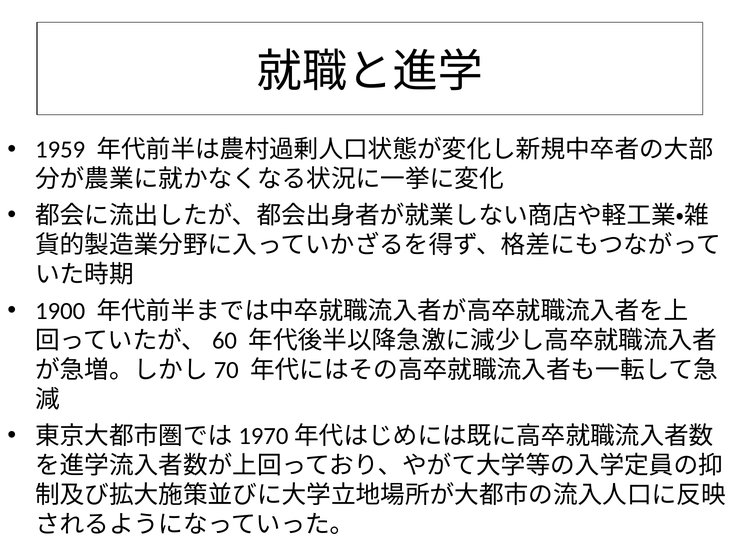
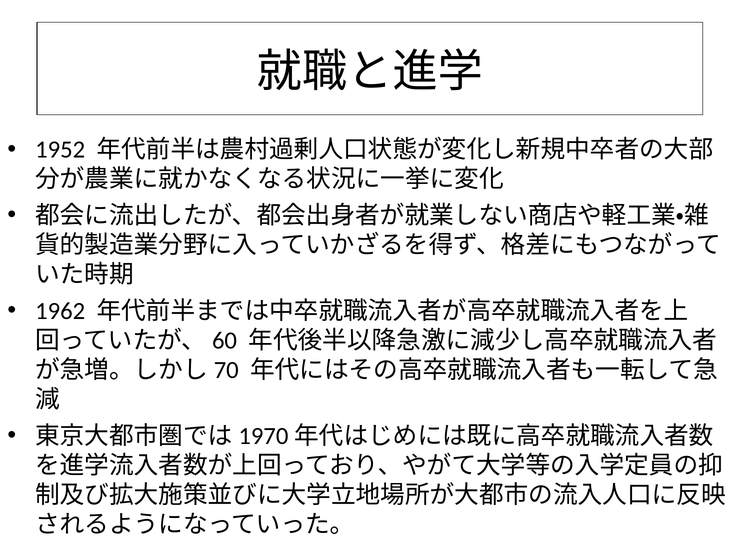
1959: 1959 -> 1952
1900: 1900 -> 1962
